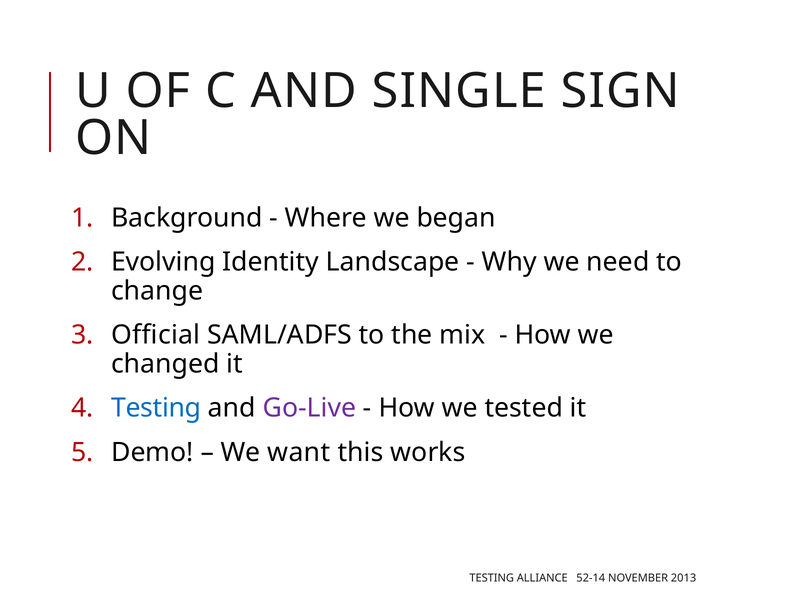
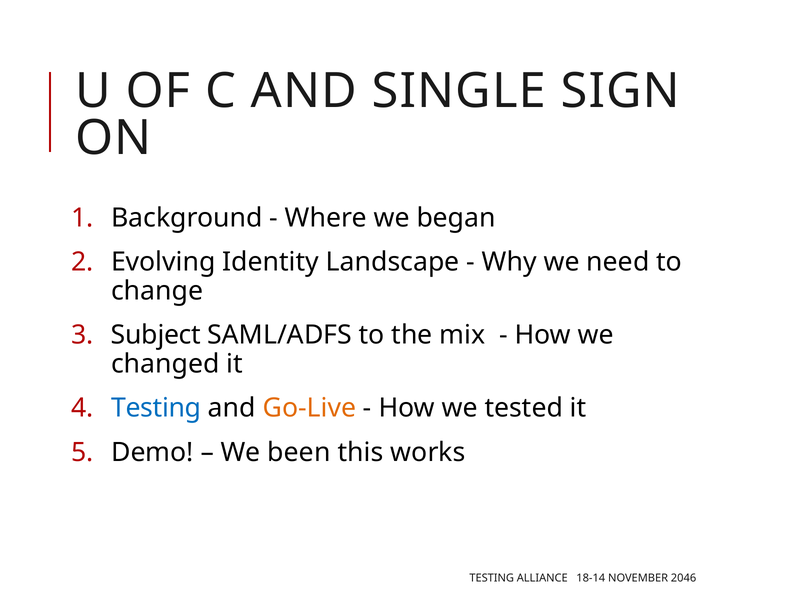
Official: Official -> Subject
Go-Live colour: purple -> orange
want: want -> been
52-14: 52-14 -> 18-14
2013: 2013 -> 2046
